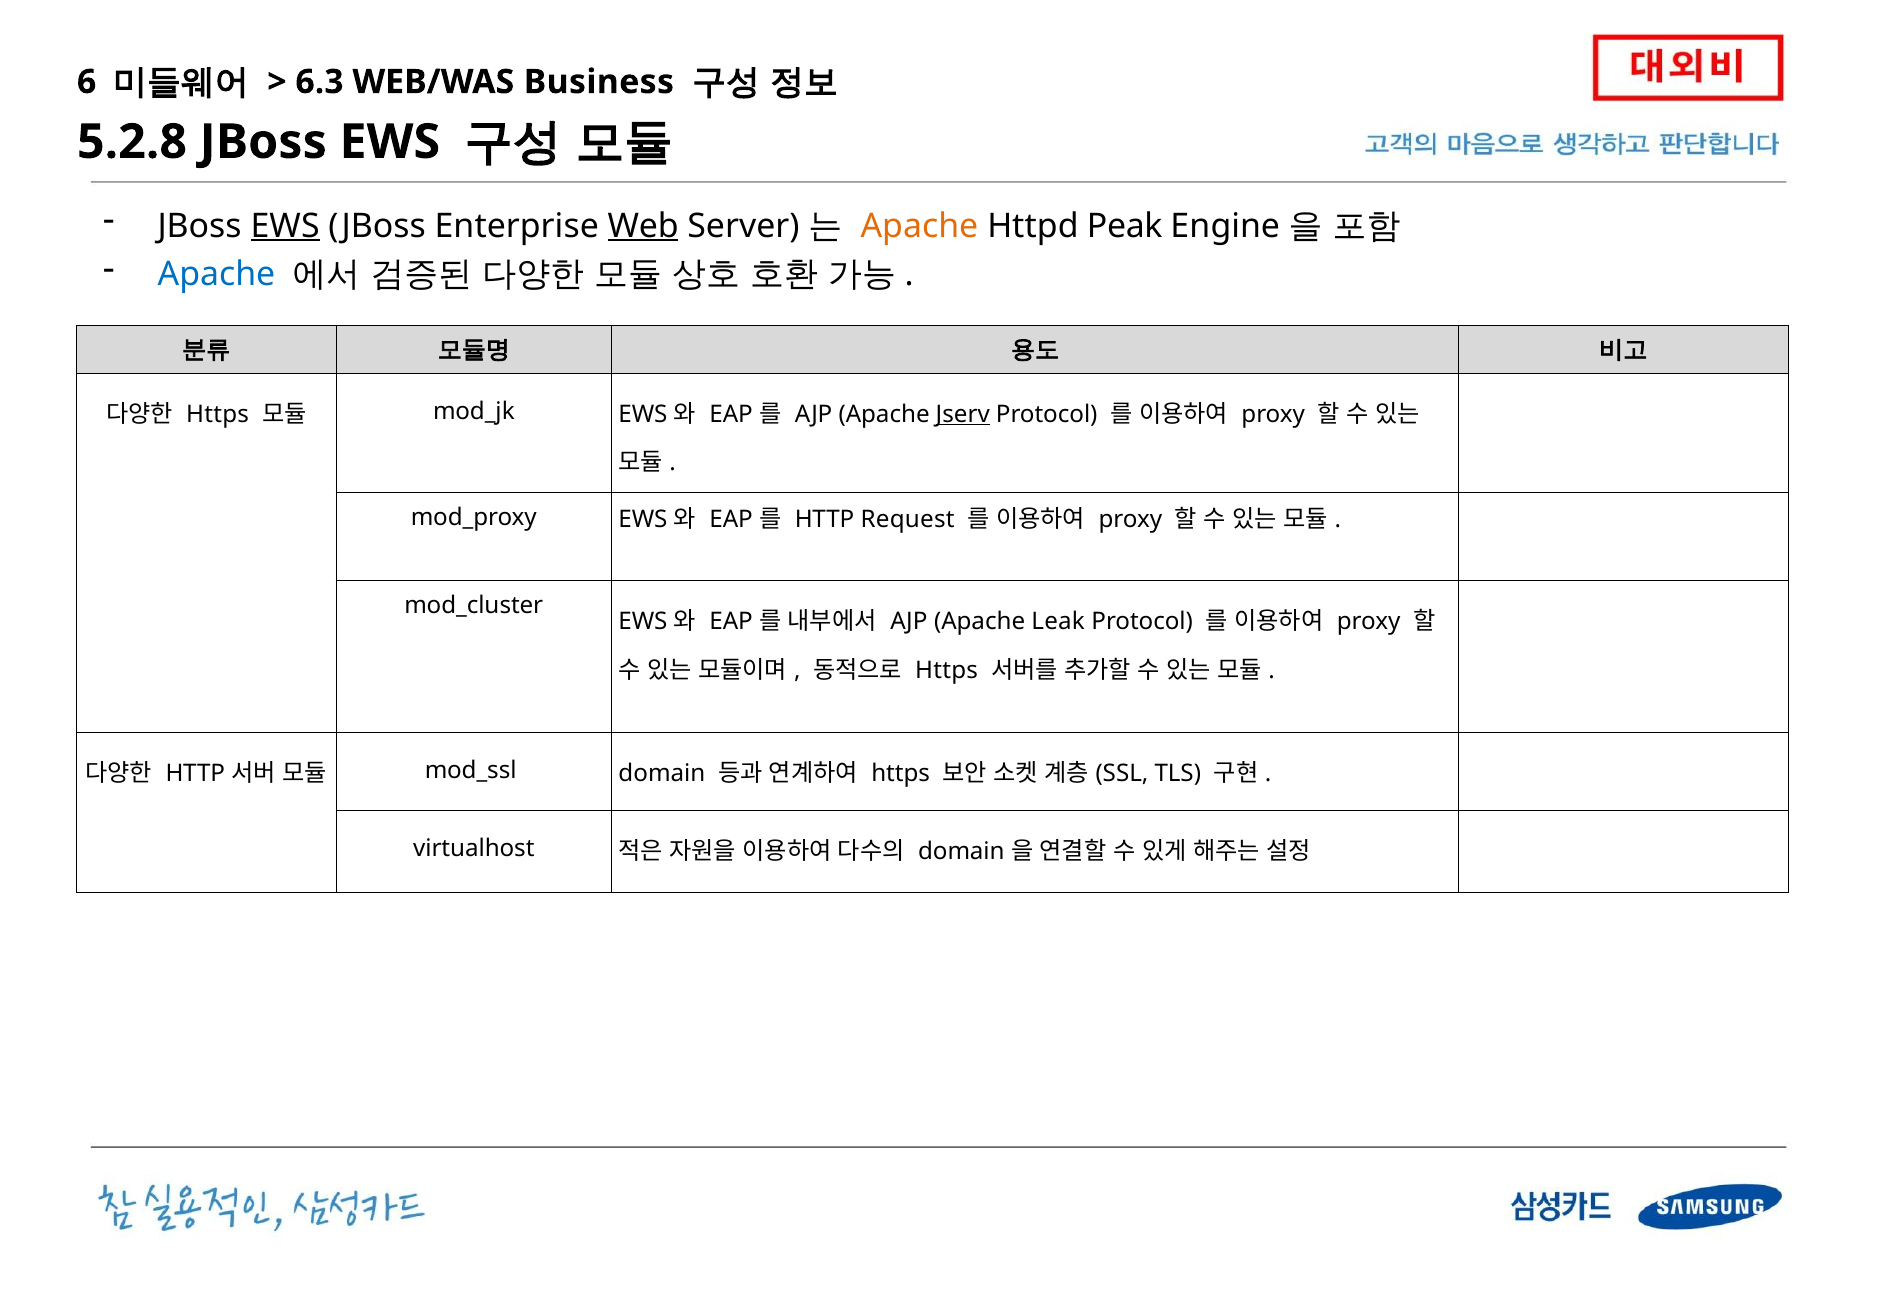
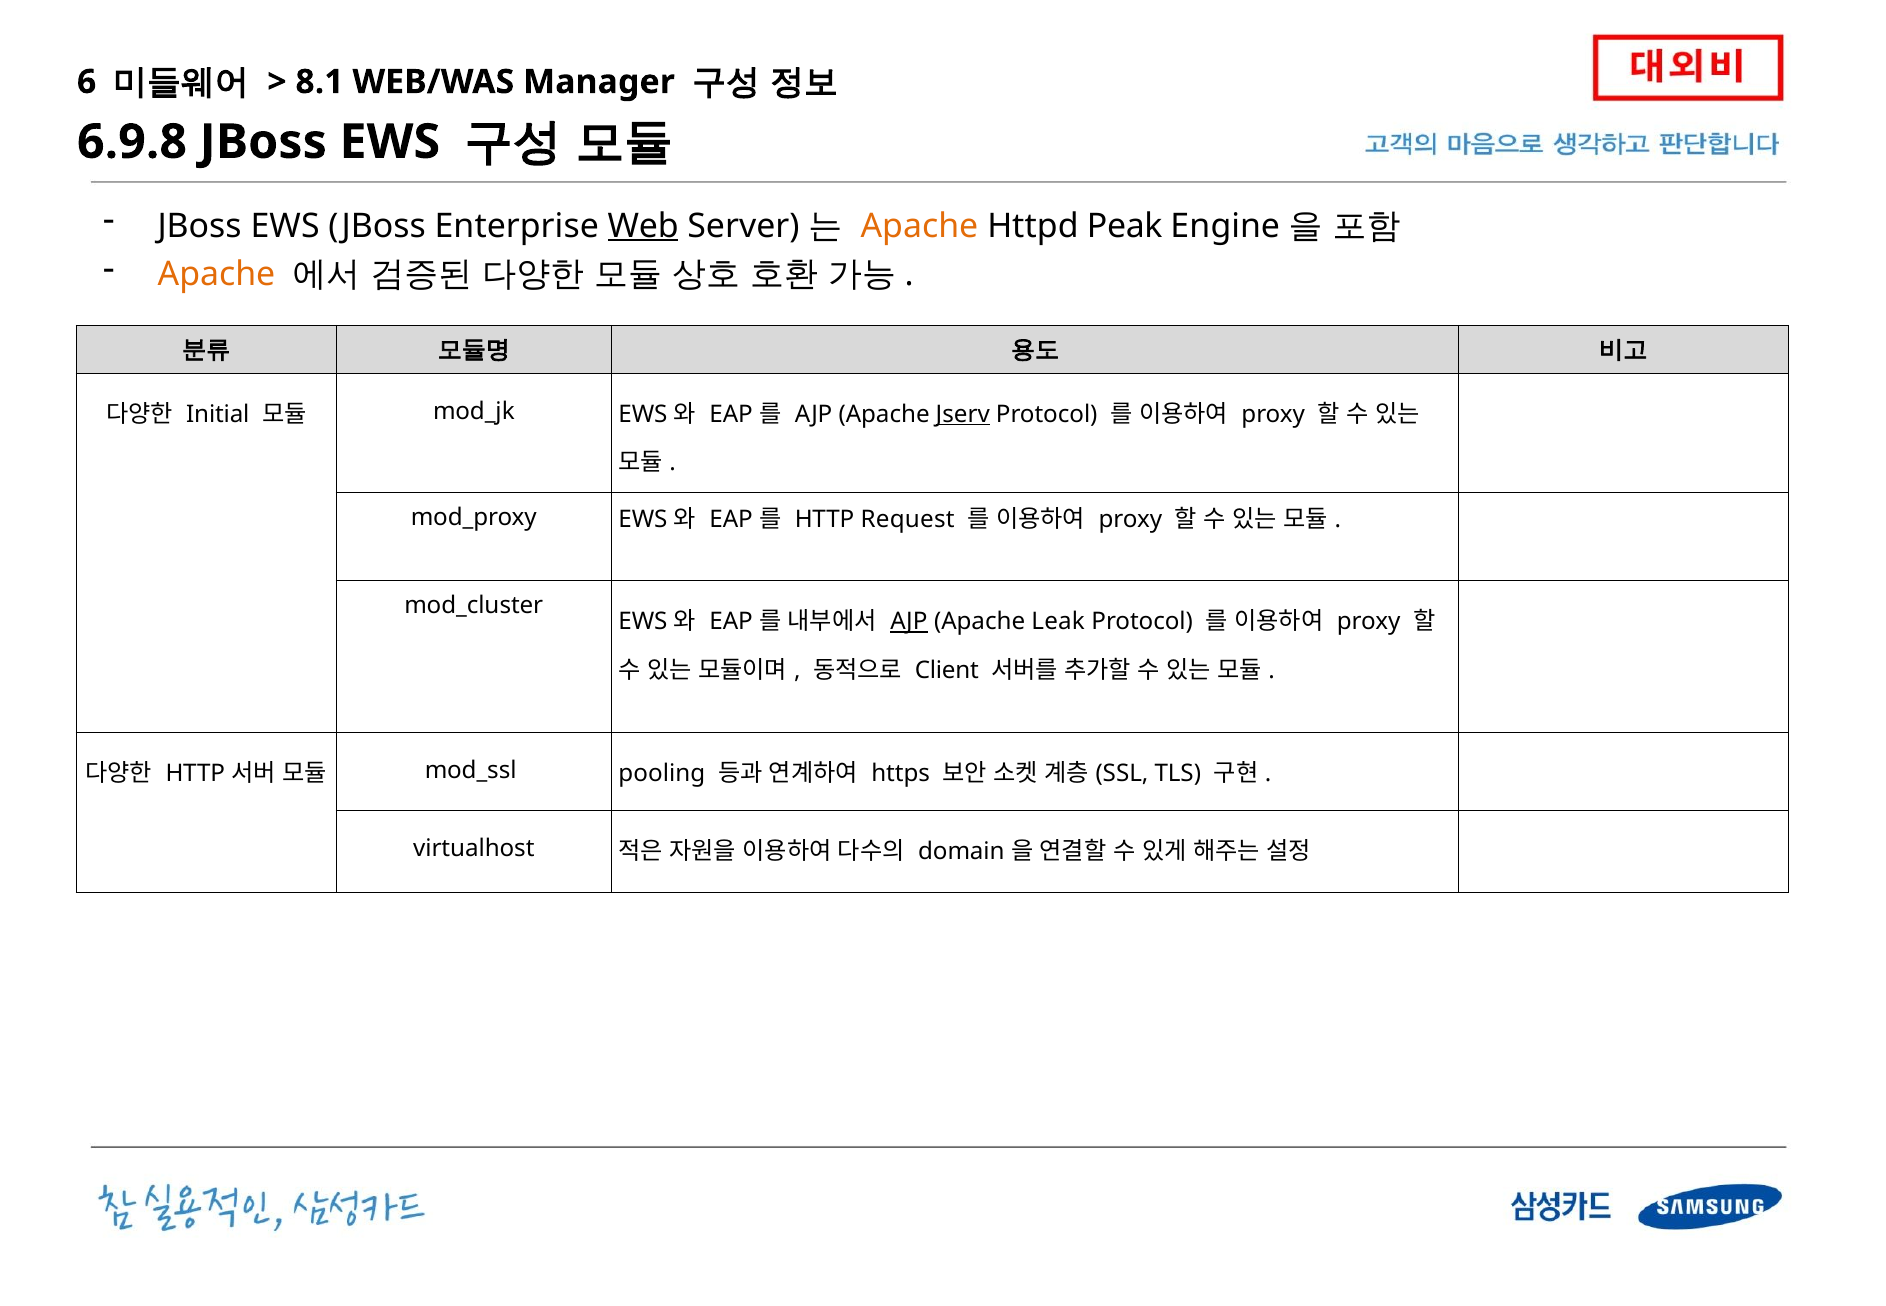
6.3: 6.3 -> 8.1
Business: Business -> Manager
5.2.8: 5.2.8 -> 6.9.8
EWS at (285, 226) underline: present -> none
Apache at (216, 275) colour: blue -> orange
Https at (218, 414): Https -> Initial
AJP at (909, 621) underline: none -> present
Https at (947, 670): Https -> Client
domain at (662, 773): domain -> pooling
